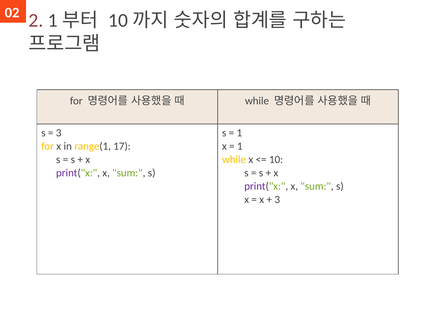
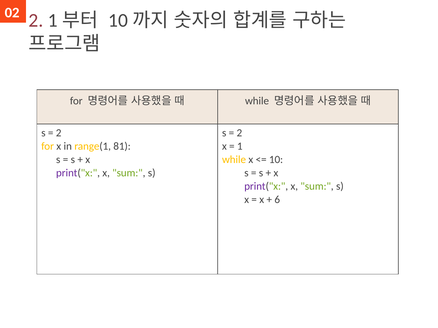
3 at (59, 133): 3 -> 2
1 at (239, 133): 1 -> 2
17: 17 -> 81
3 at (277, 200): 3 -> 6
